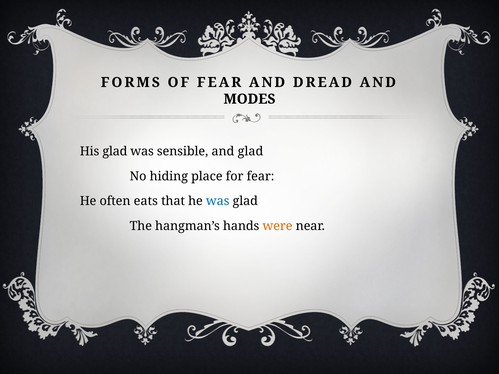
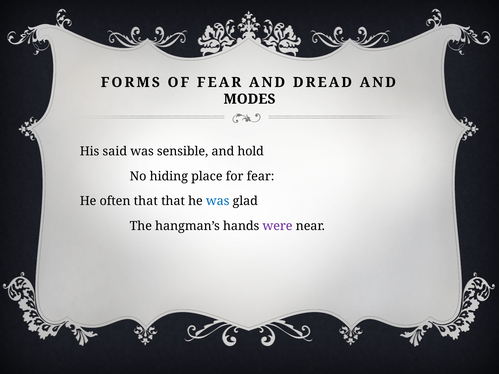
His glad: glad -> said
and glad: glad -> hold
often eats: eats -> that
were colour: orange -> purple
